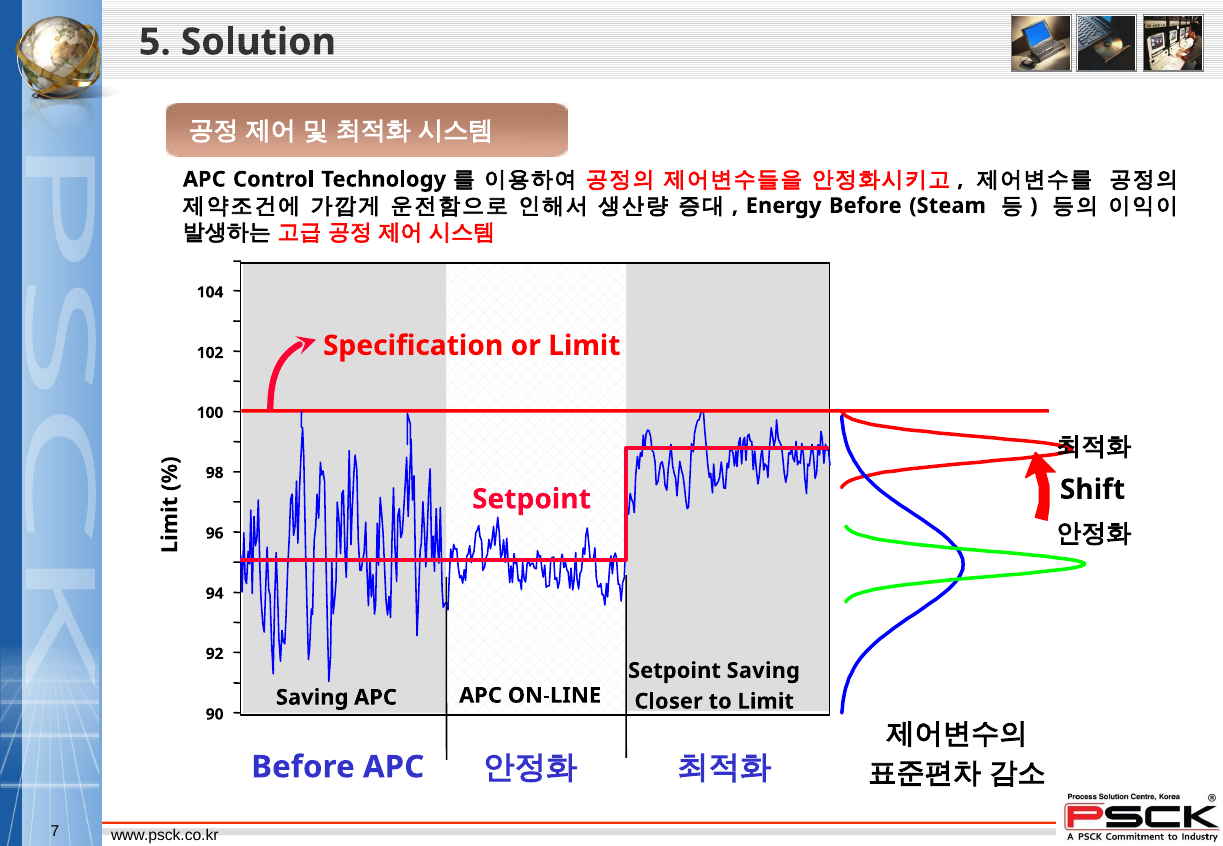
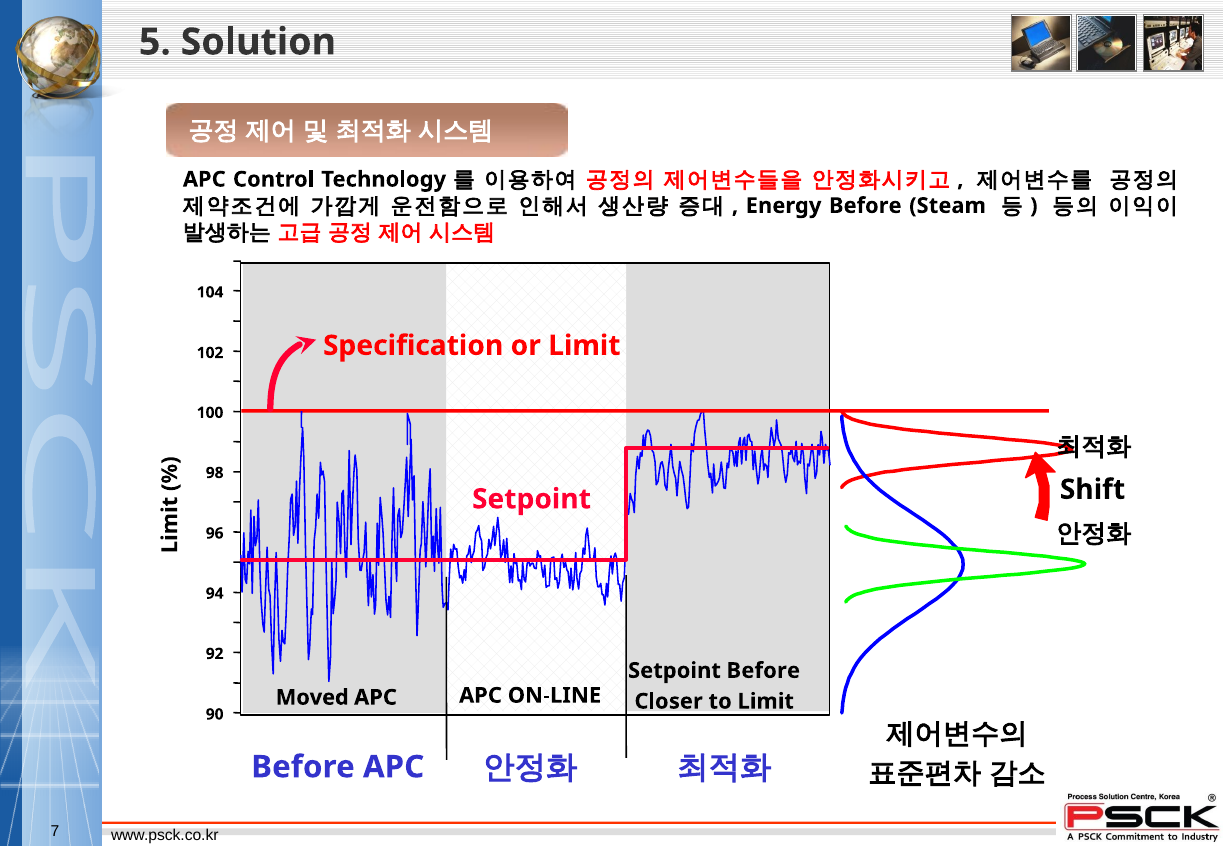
Setpoint Saving: Saving -> Before
Saving at (312, 698): Saving -> Moved
